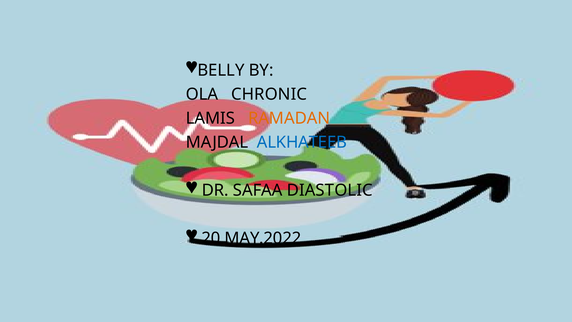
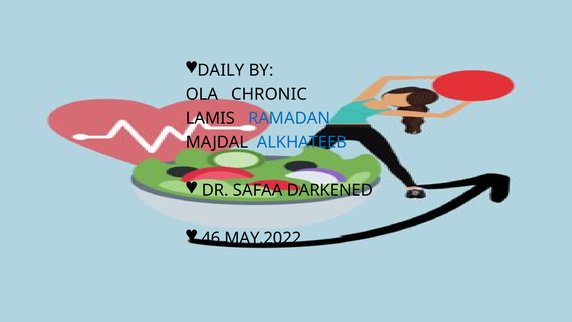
BELLY: BELLY -> DAILY
RAMADAN colour: orange -> blue
DIASTOLIC: DIASTOLIC -> DARKENED
20.MAY.2022: 20.MAY.2022 -> 46.MAY.2022
